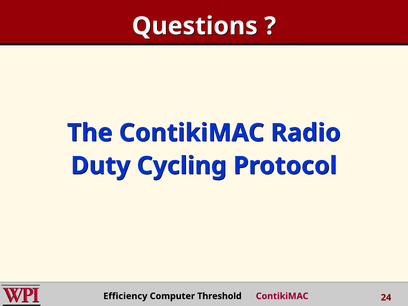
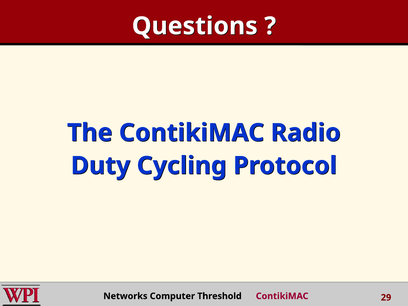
Efficiency: Efficiency -> Networks
24: 24 -> 29
